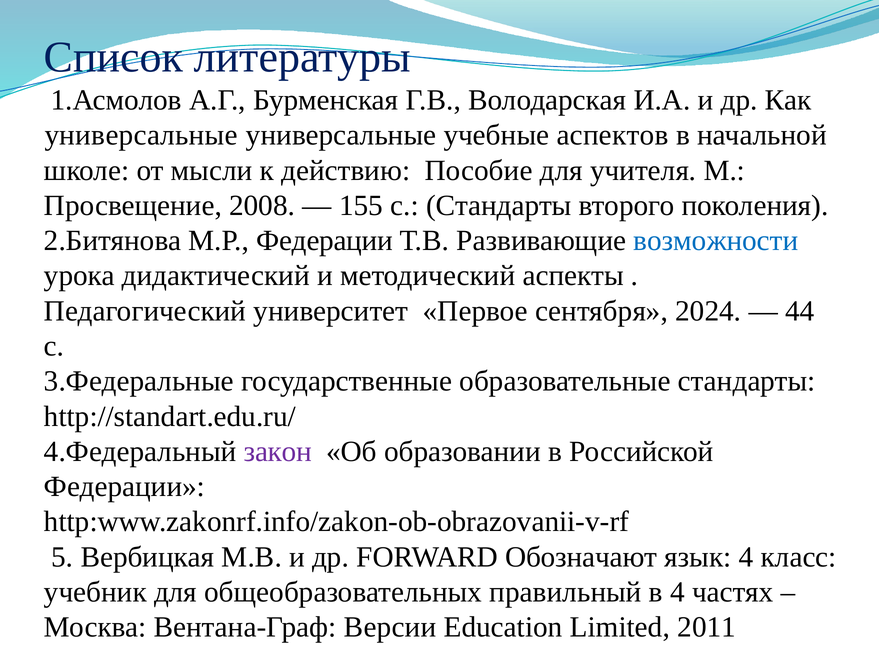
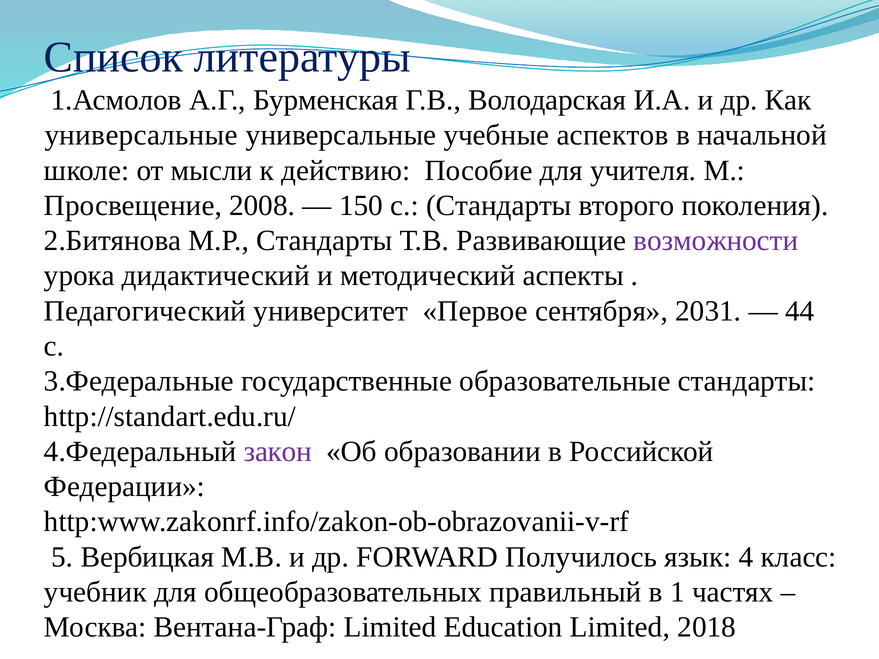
155: 155 -> 150
М.Р Федерации: Федерации -> Стандарты
возможности colour: blue -> purple
2024: 2024 -> 2031
Обозначают: Обозначают -> Получилось
в 4: 4 -> 1
Вентана-Граф Версии: Версии -> Limited
2011: 2011 -> 2018
